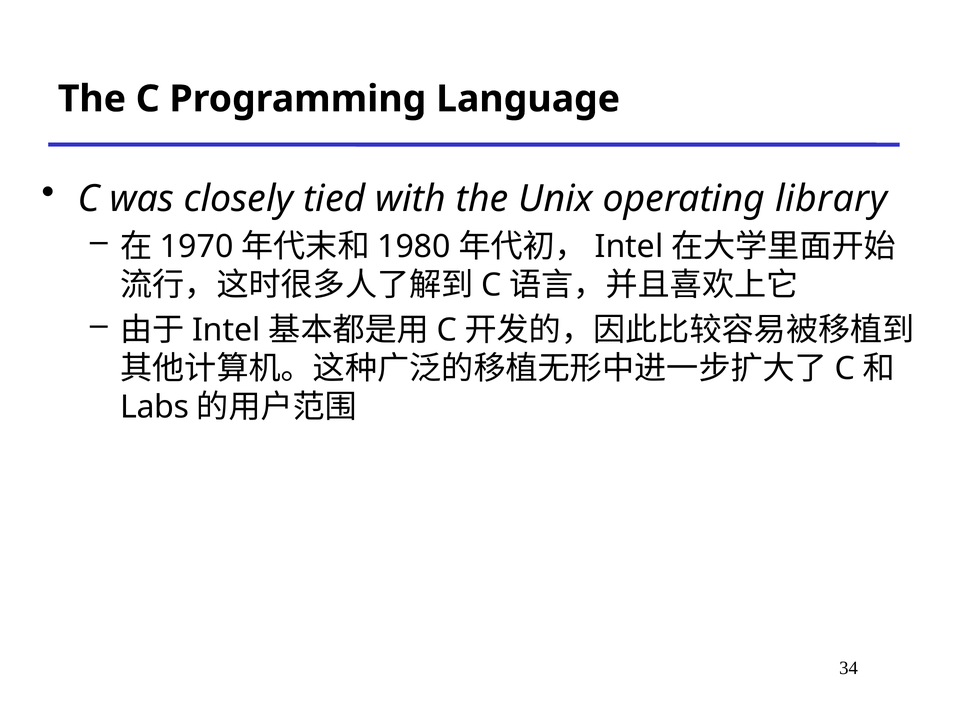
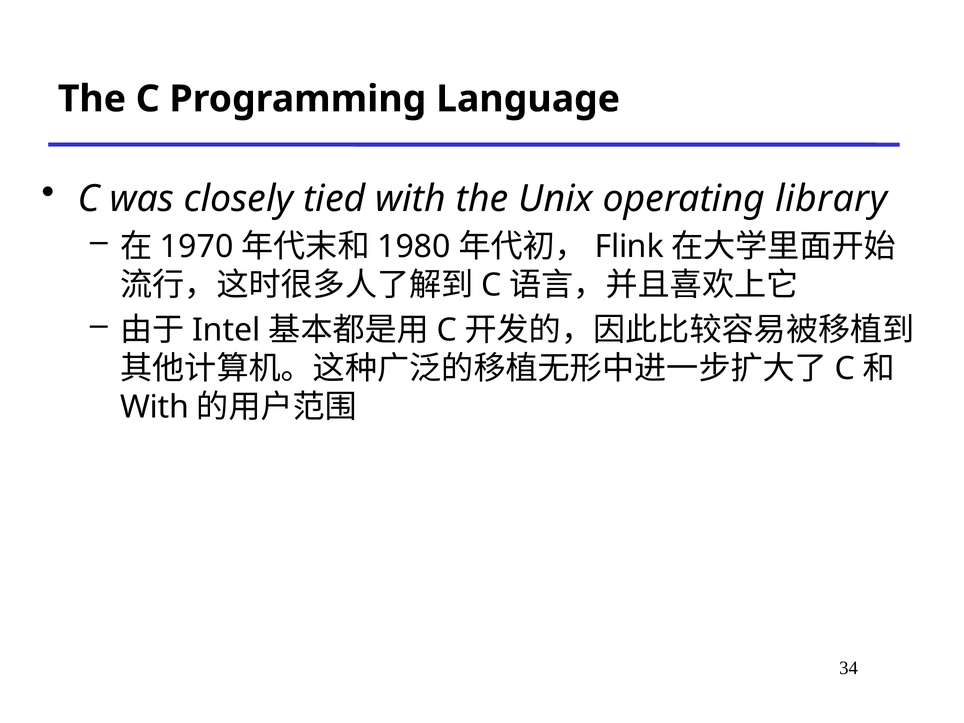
Intel at (629, 246): Intel -> Flink
Labs at (155, 407): Labs -> With
